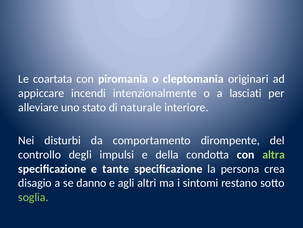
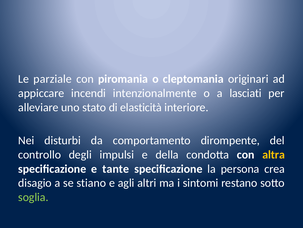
coartata: coartata -> parziale
naturale: naturale -> elasticità
altra colour: light green -> yellow
danno: danno -> stiano
